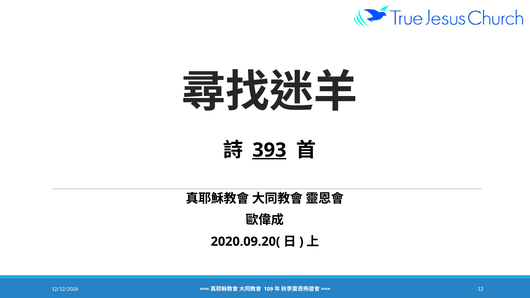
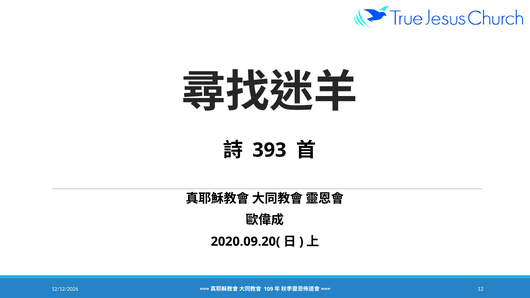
393 underline: present -> none
